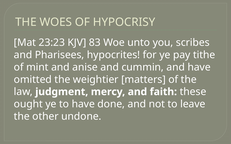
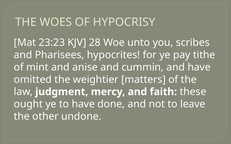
83: 83 -> 28
